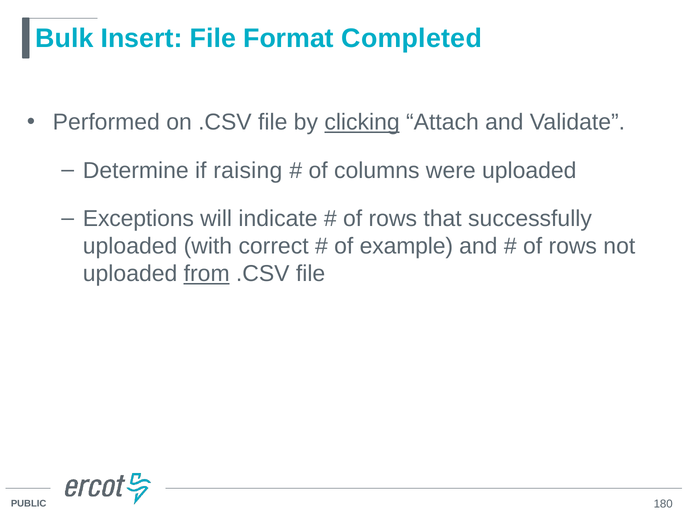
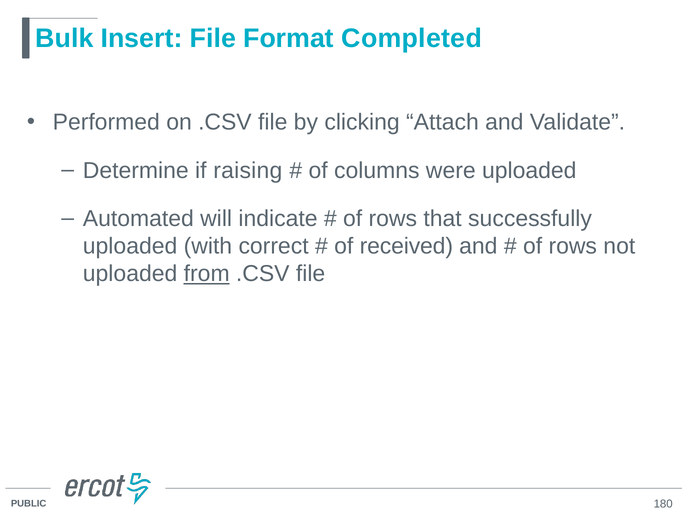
clicking underline: present -> none
Exceptions: Exceptions -> Automated
example: example -> received
